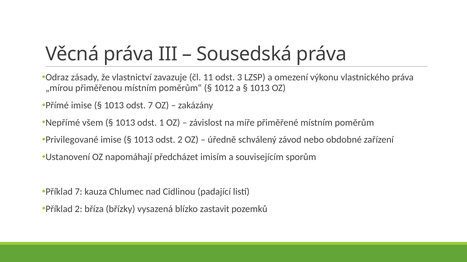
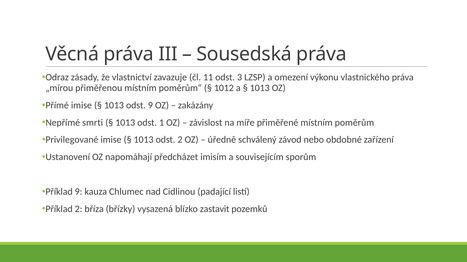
odst 7: 7 -> 9
všem: všem -> smrti
Příklad 7: 7 -> 9
